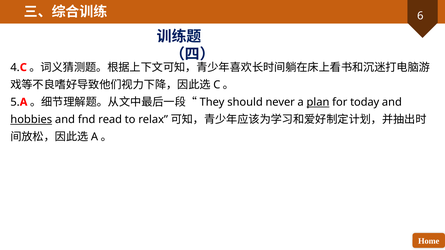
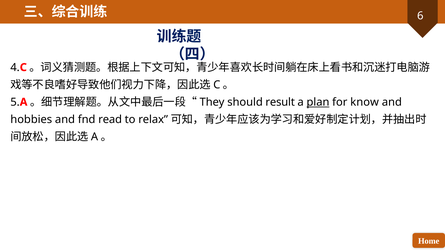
never: never -> result
today: today -> know
hobbies underline: present -> none
